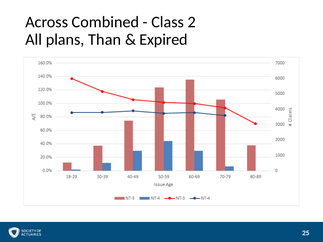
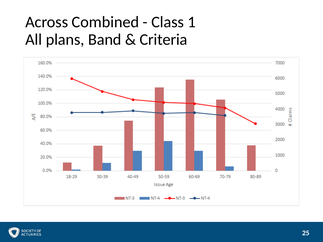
2: 2 -> 1
Than: Than -> Band
Expired: Expired -> Criteria
